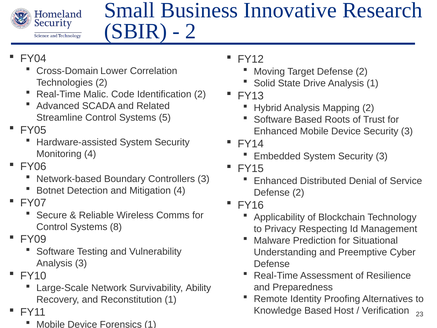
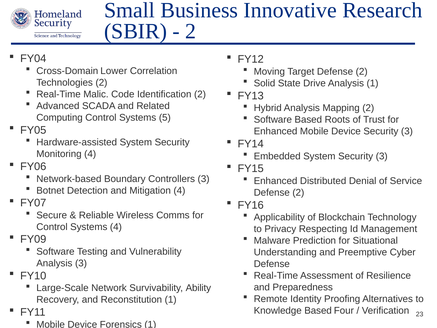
Streamline: Streamline -> Computing
Systems 8: 8 -> 4
Host: Host -> Four
